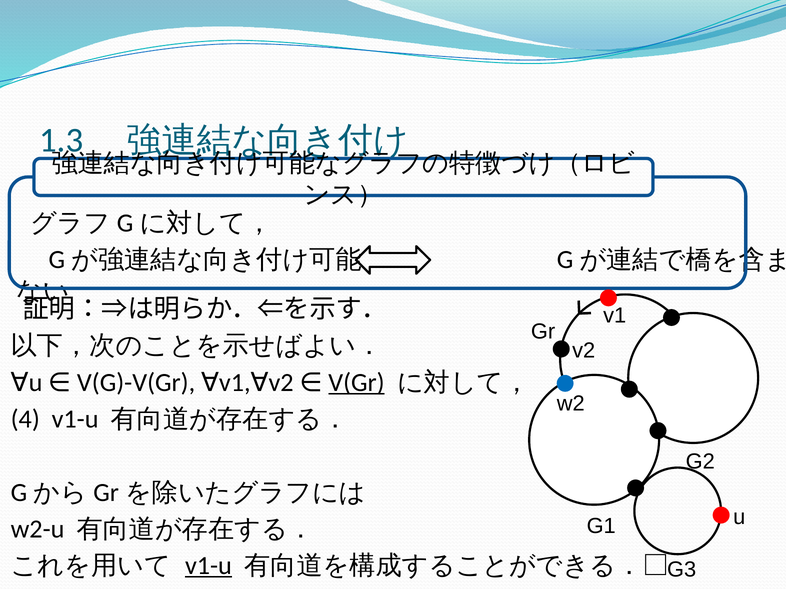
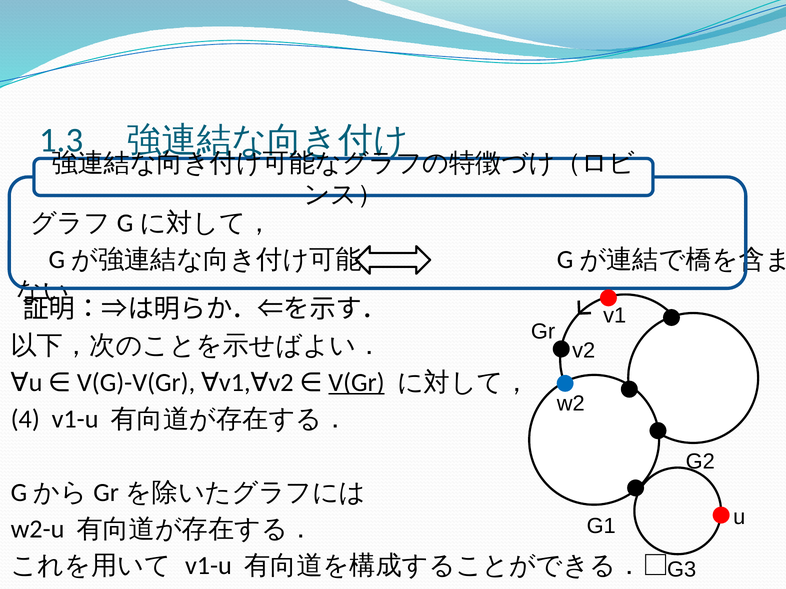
v1-u at (208, 566) underline: present -> none
